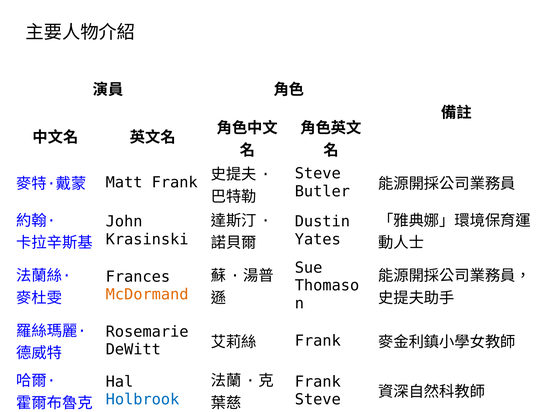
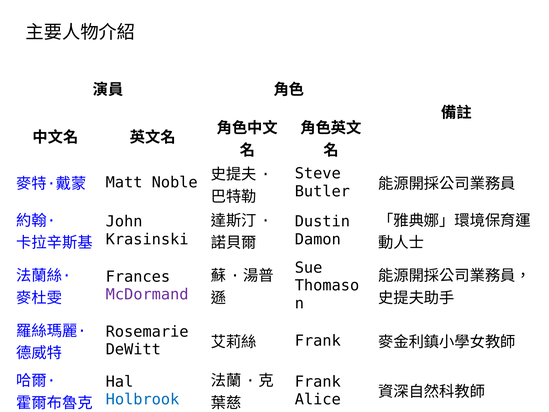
Matt Frank: Frank -> Noble
Yates: Yates -> Damon
McDormand colour: orange -> purple
Steve at (318, 399): Steve -> Alice
